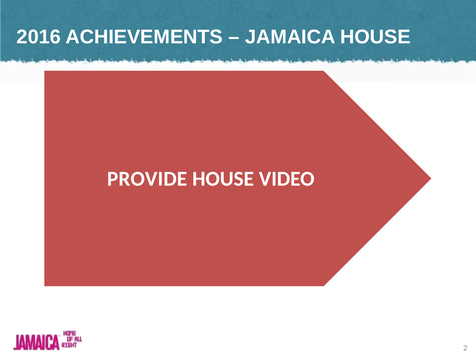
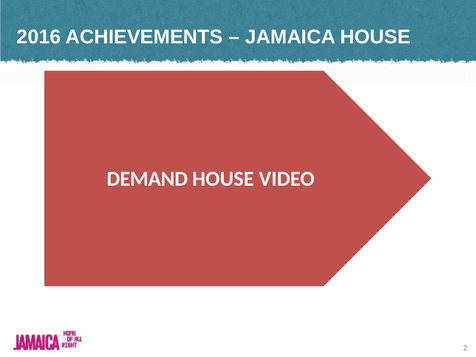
PROVIDE: PROVIDE -> DEMAND
